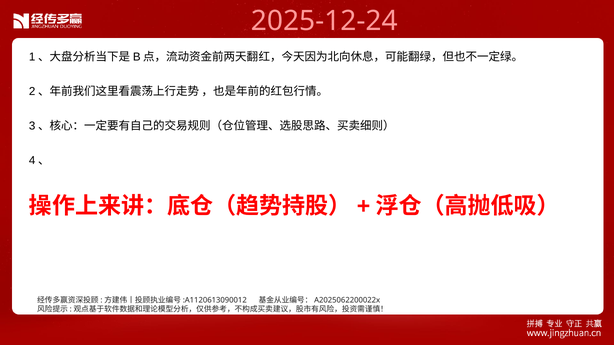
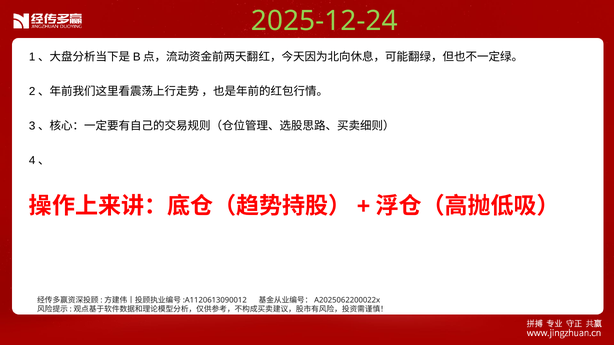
2025-12-24 colour: pink -> light green
